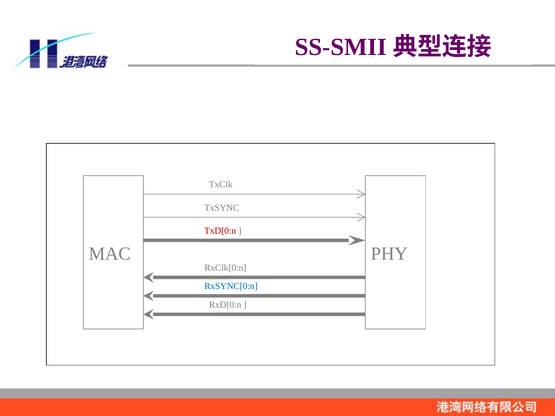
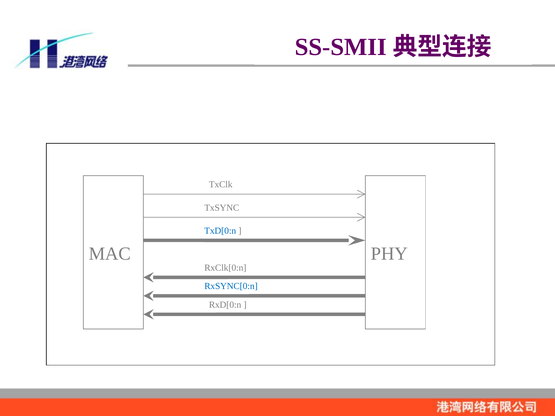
TxD[0:n colour: red -> blue
